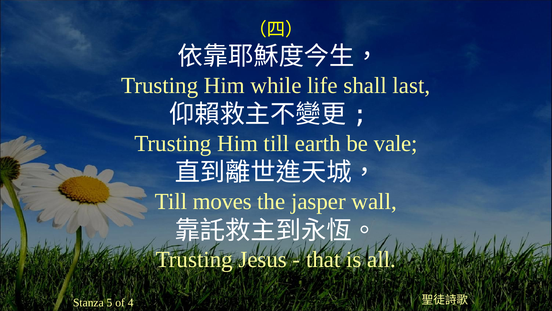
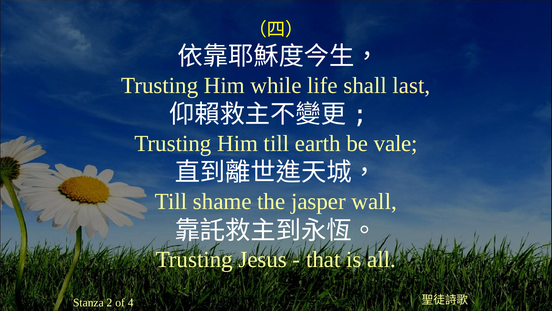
moves: moves -> shame
5: 5 -> 2
